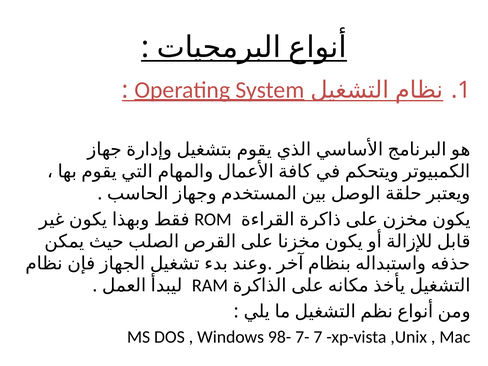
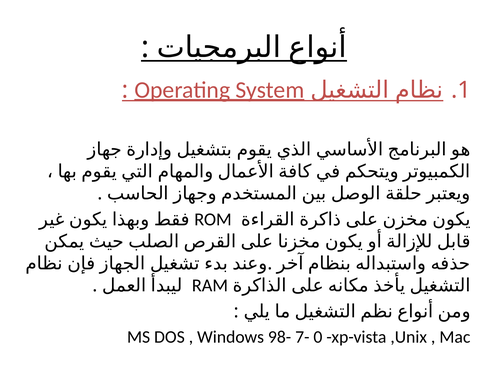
7: 7 -> 0
